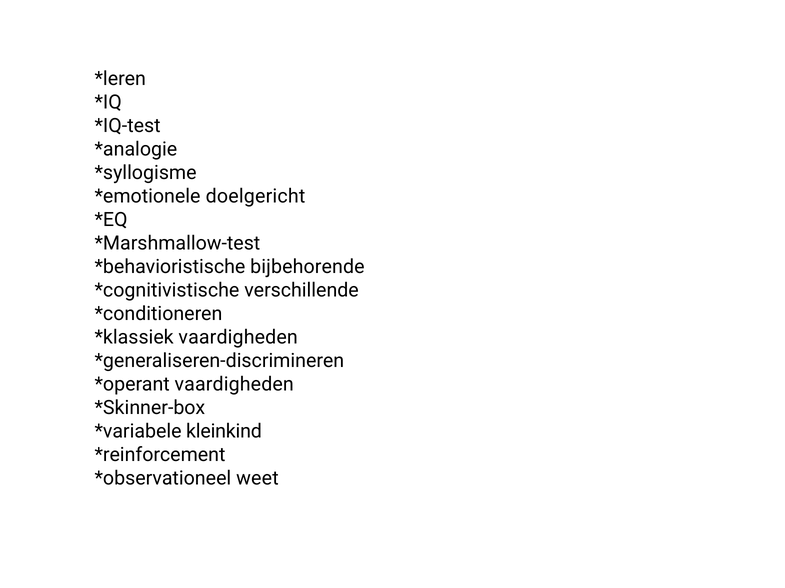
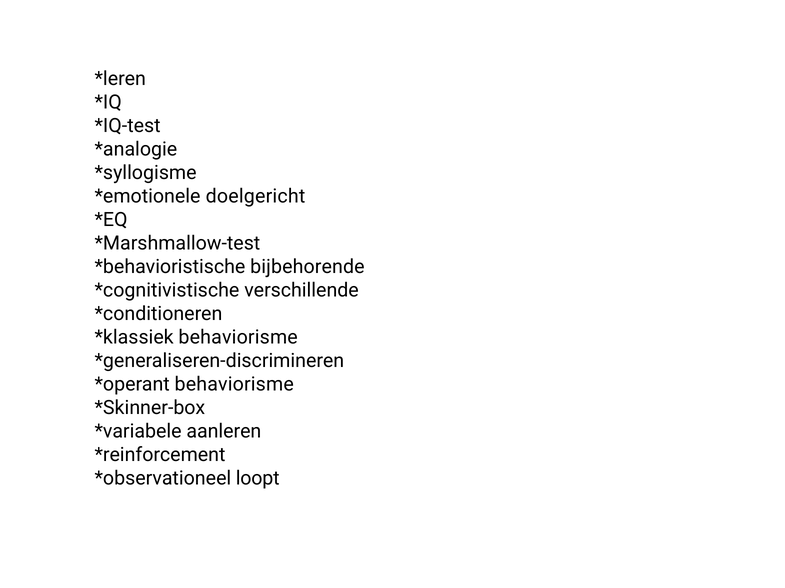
vaardigheden at (238, 338): vaardigheden -> behaviorisme
vaardigheden at (234, 385): vaardigheden -> behaviorisme
kleinkind: kleinkind -> aanleren
weet: weet -> loopt
